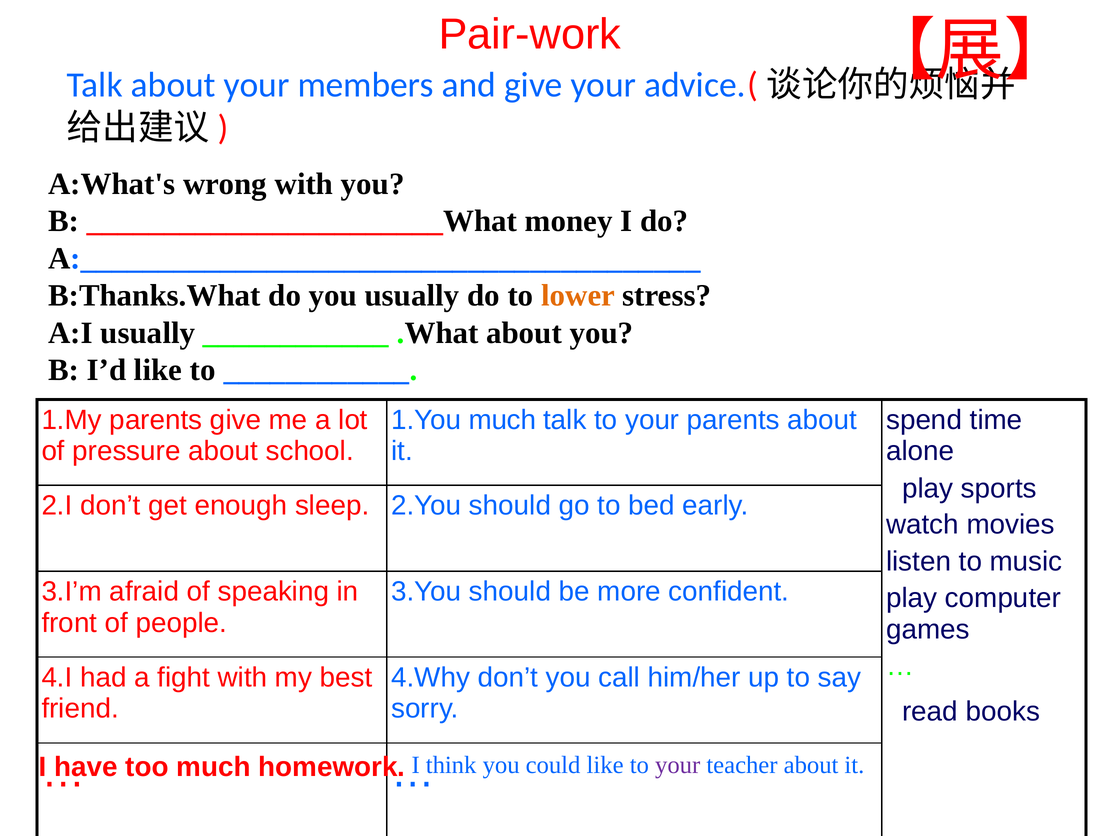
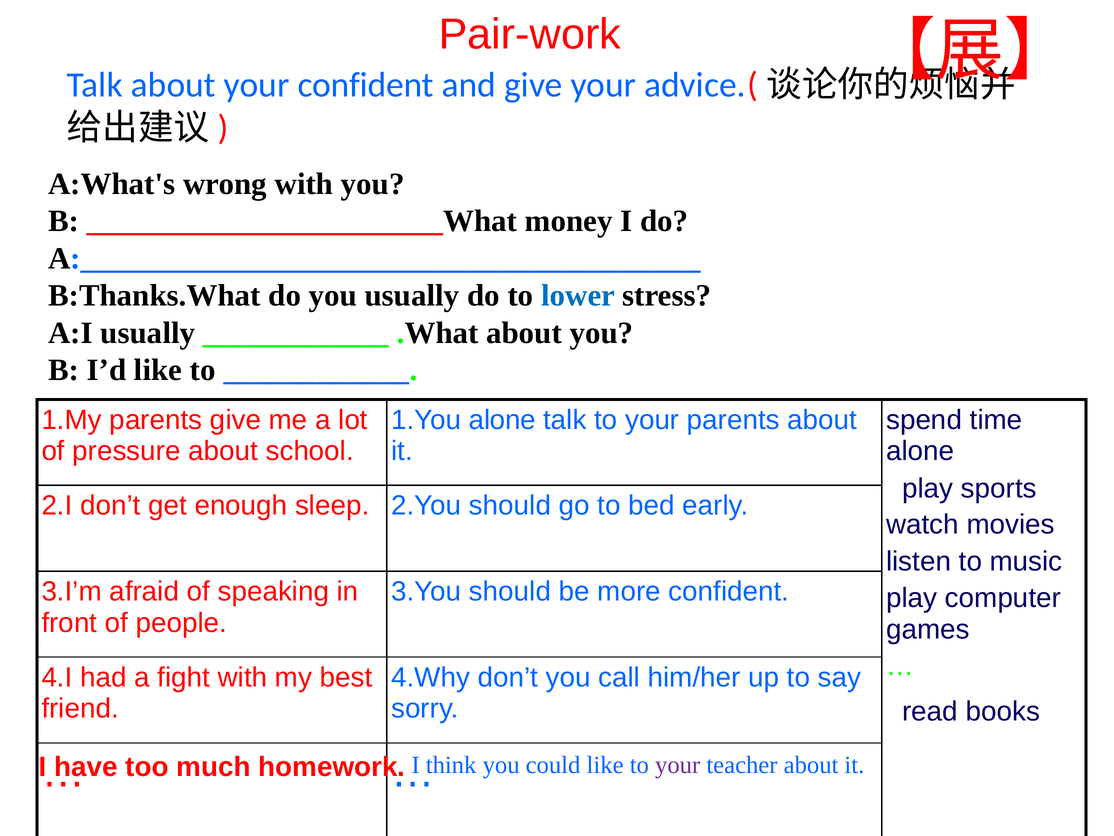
your members: members -> confident
lower colour: orange -> blue
1.You much: much -> alone
